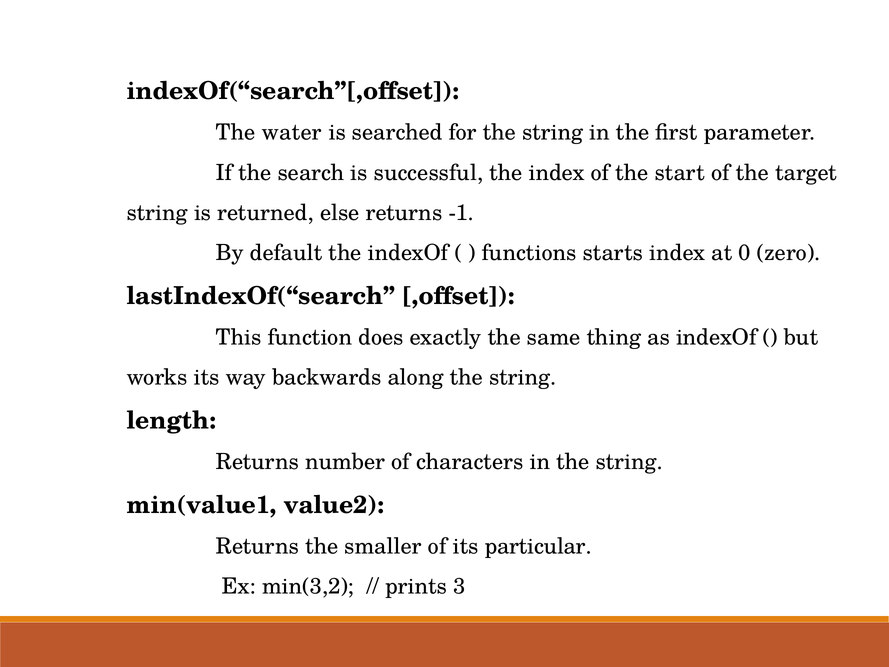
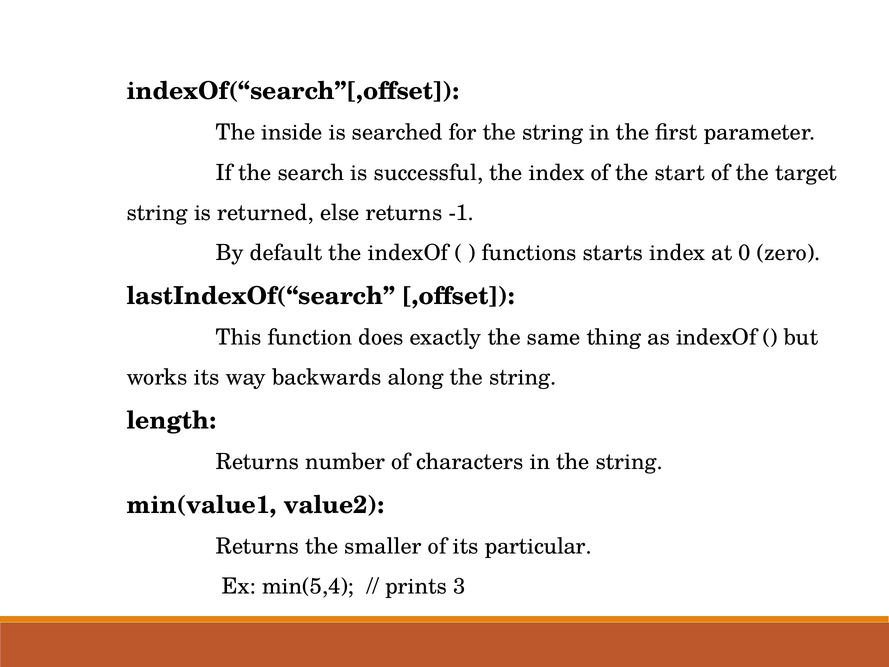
water: water -> inside
min(3,2: min(3,2 -> min(5,4
